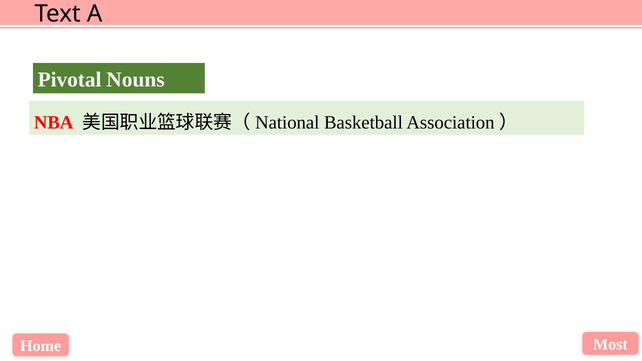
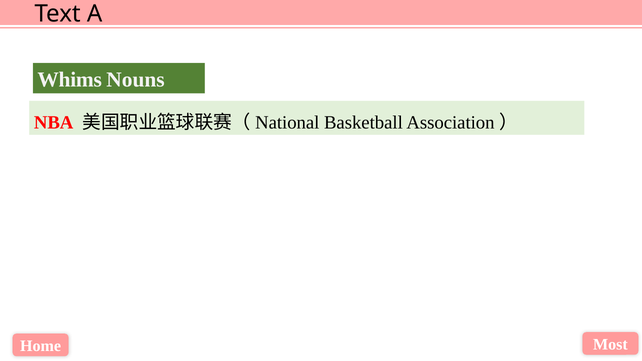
Pivotal: Pivotal -> Whims
